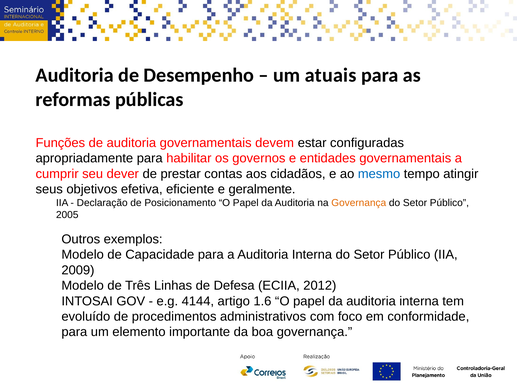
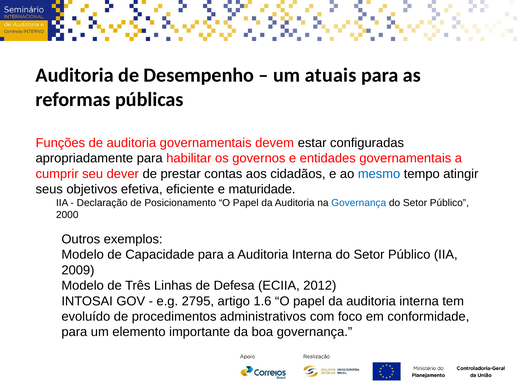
geralmente: geralmente -> maturidade
Governança at (359, 203) colour: orange -> blue
2005: 2005 -> 2000
4144: 4144 -> 2795
